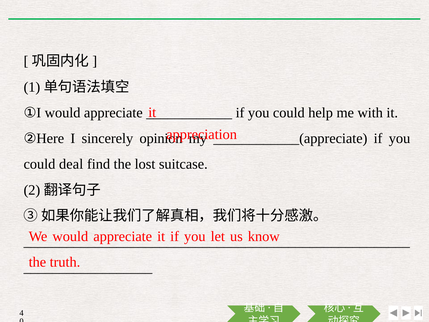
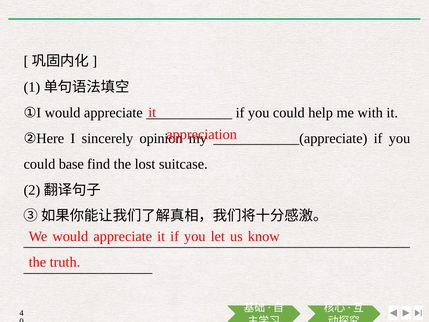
deal: deal -> base
